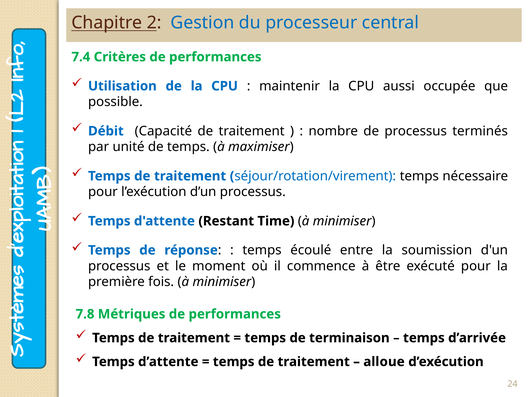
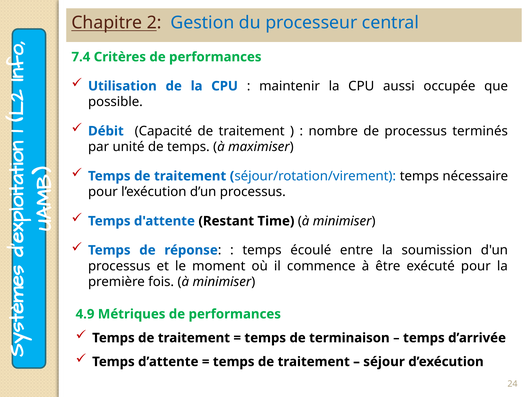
7.8: 7.8 -> 4.9
alloue: alloue -> séjour
